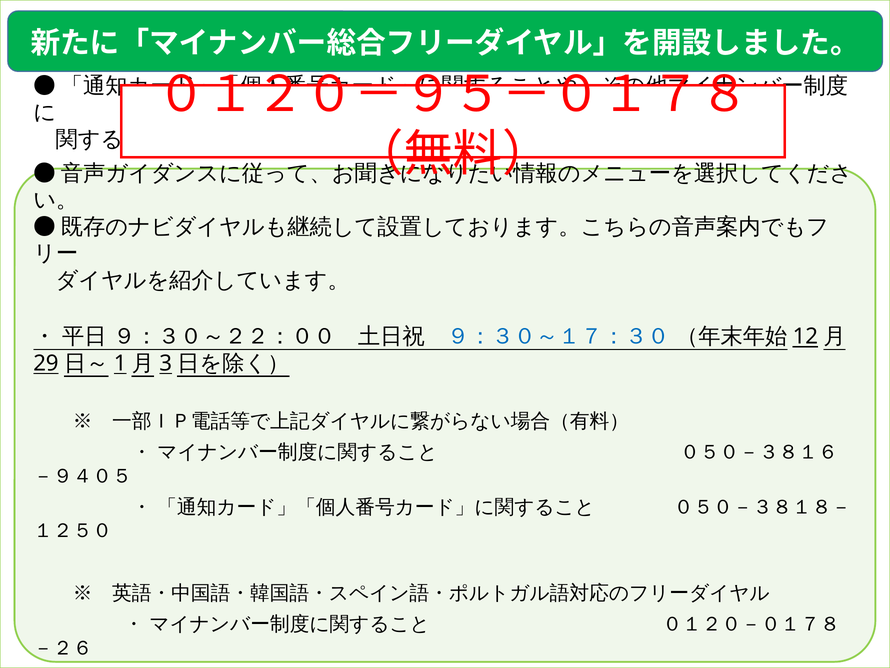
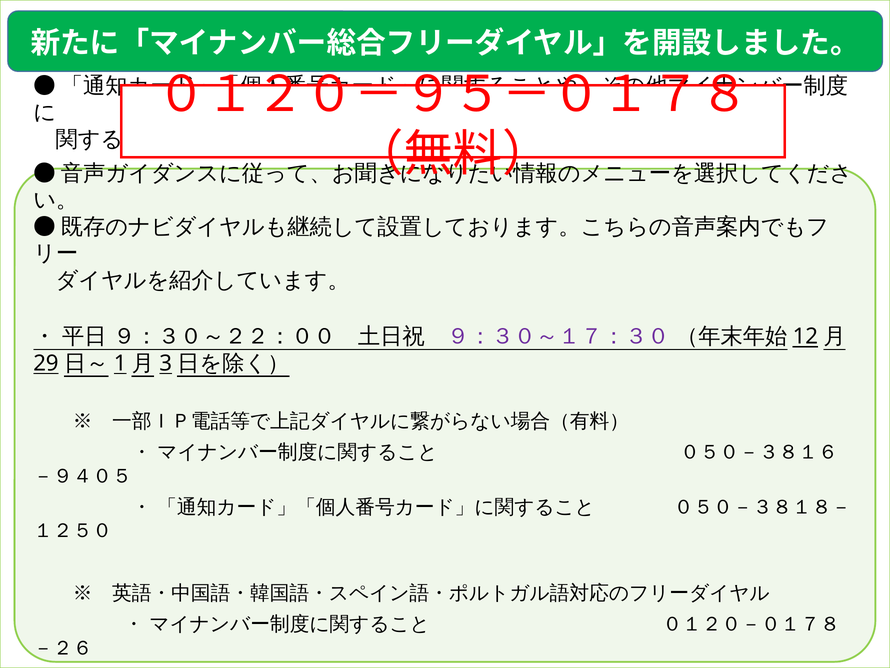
９：３０～１７：３０ colour: blue -> purple
